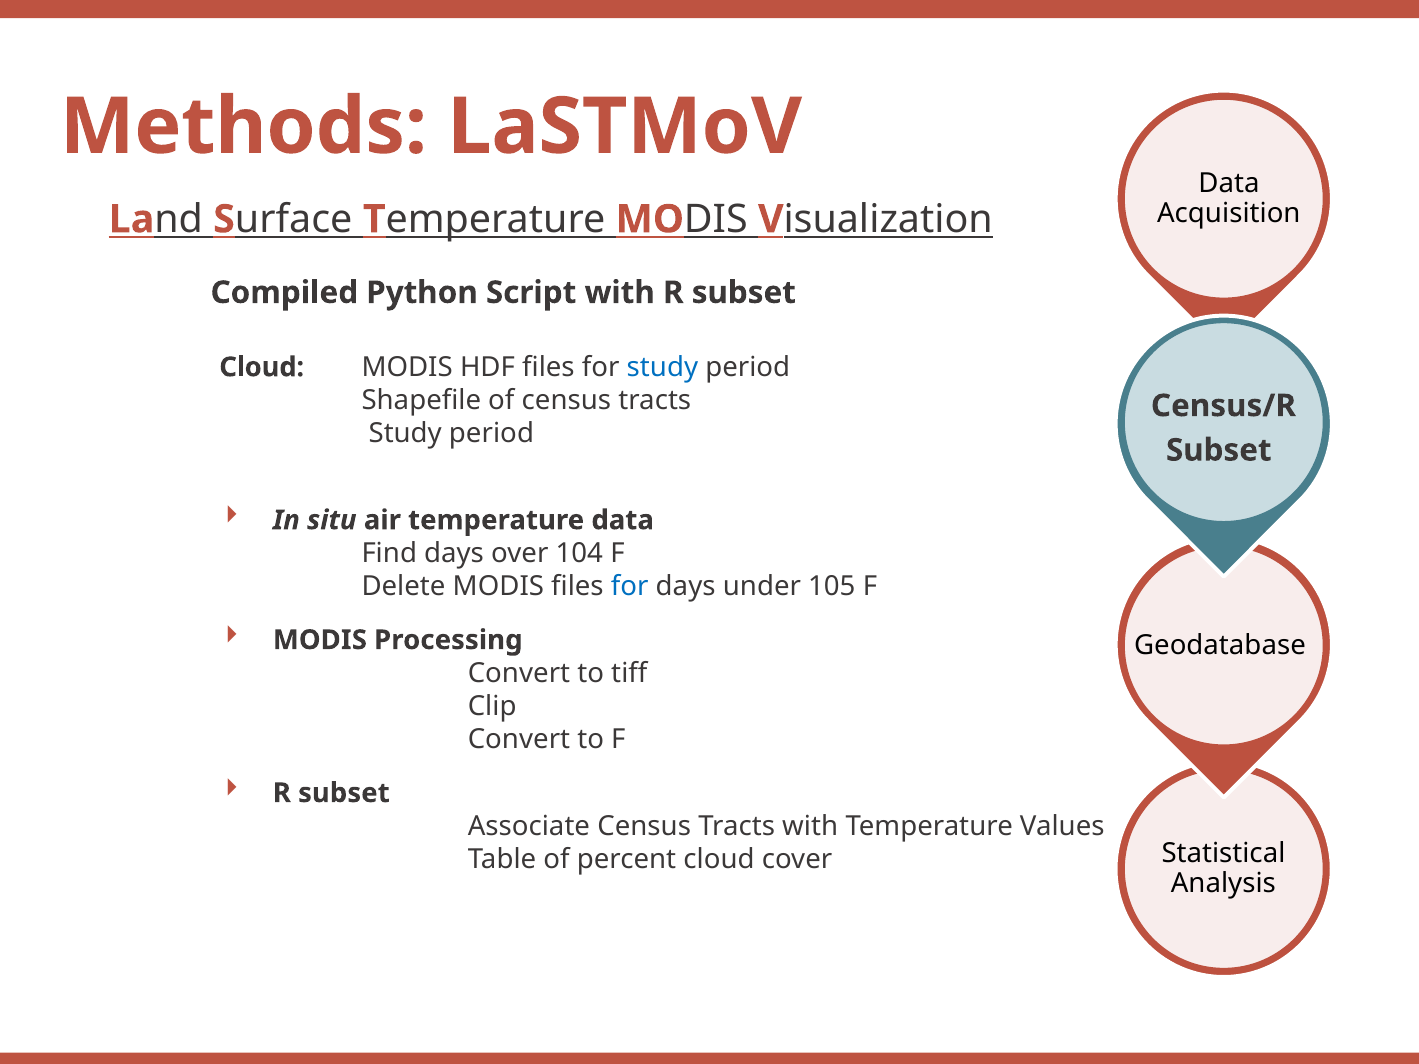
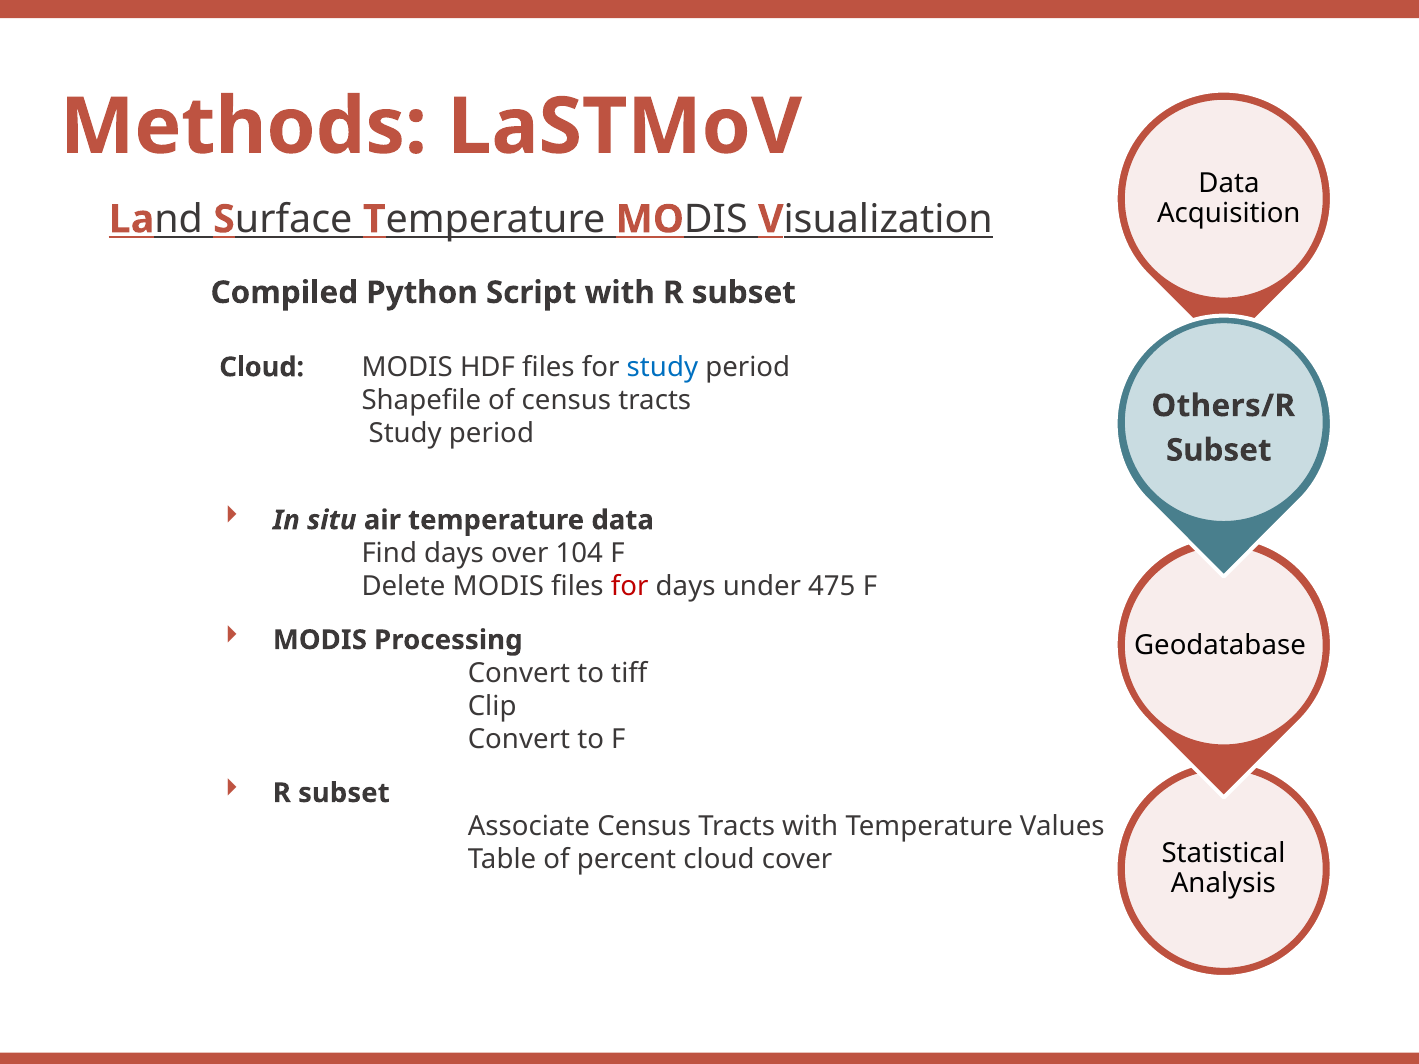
Census/R: Census/R -> Others/R
for at (630, 587) colour: blue -> red
105: 105 -> 475
